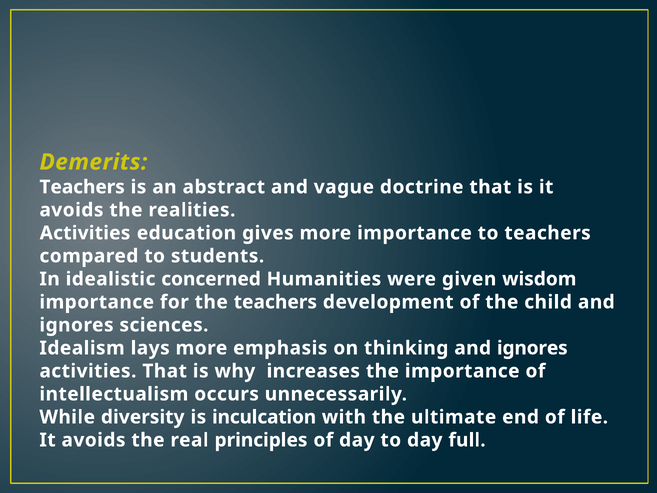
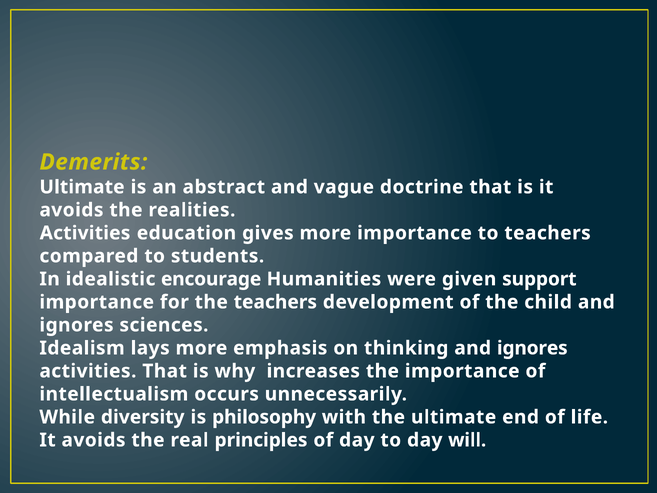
Teachers at (82, 187): Teachers -> Ultimate
concerned: concerned -> encourage
wisdom: wisdom -> support
inculcation: inculcation -> philosophy
full: full -> will
